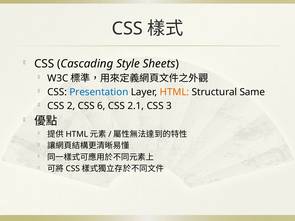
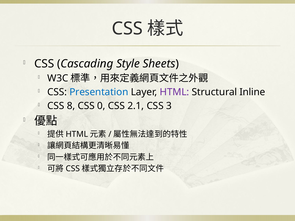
HTML at (174, 92) colour: orange -> purple
Same: Same -> Inline
2: 2 -> 8
6: 6 -> 0
